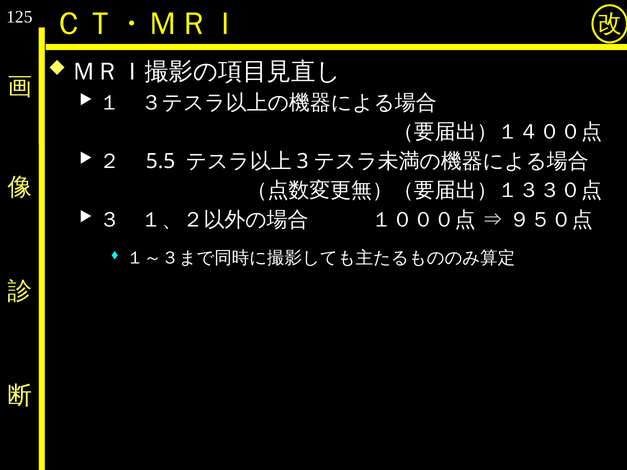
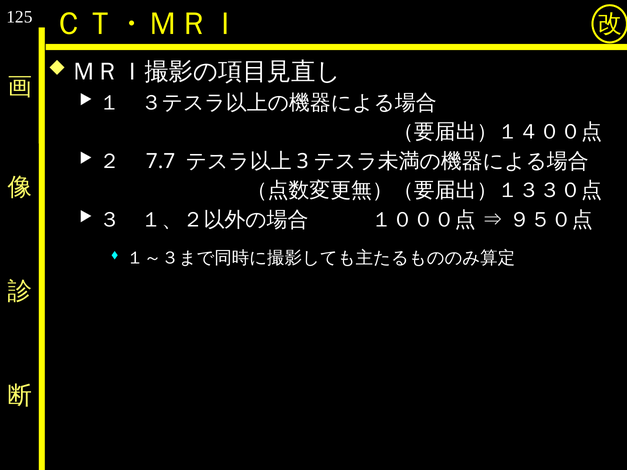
5.5: 5.5 -> 7.7
